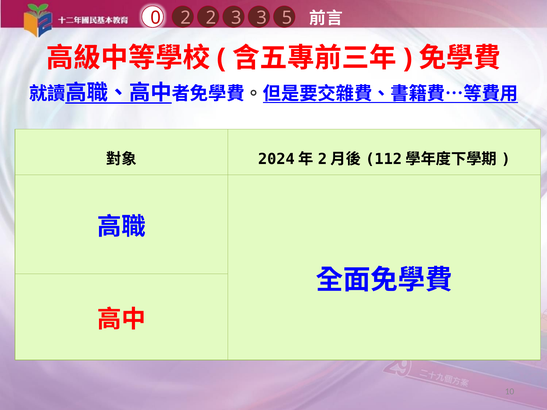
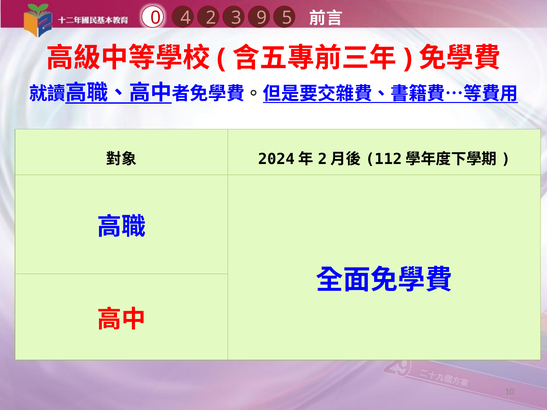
0 2: 2 -> 4
3 3: 3 -> 9
